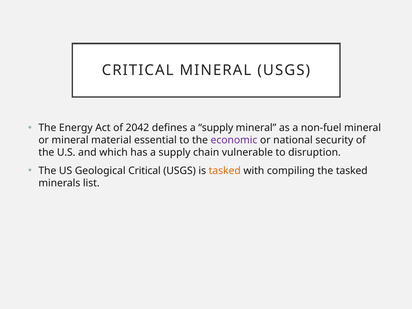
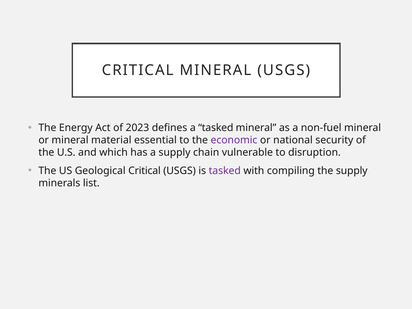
2042: 2042 -> 2023
defines a supply: supply -> tasked
tasked at (225, 171) colour: orange -> purple
the tasked: tasked -> supply
